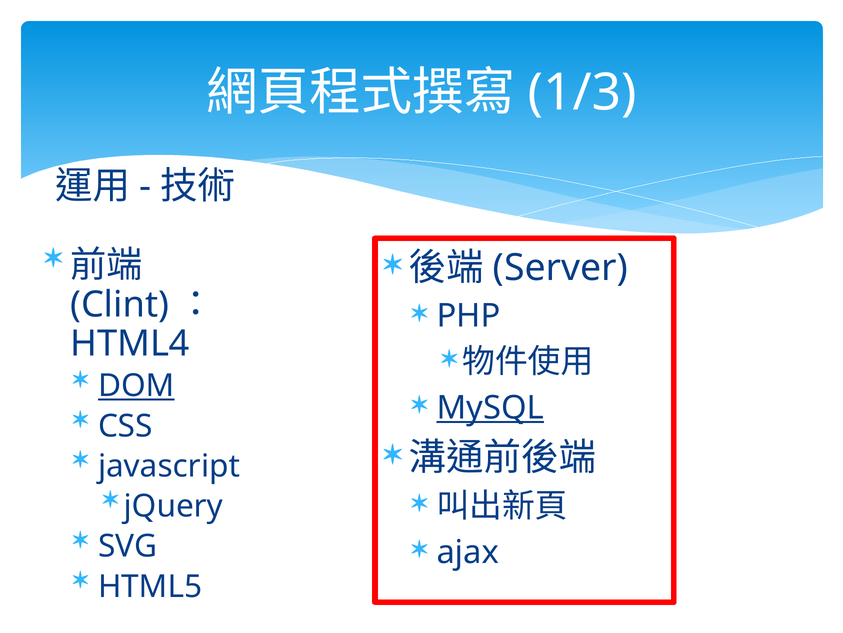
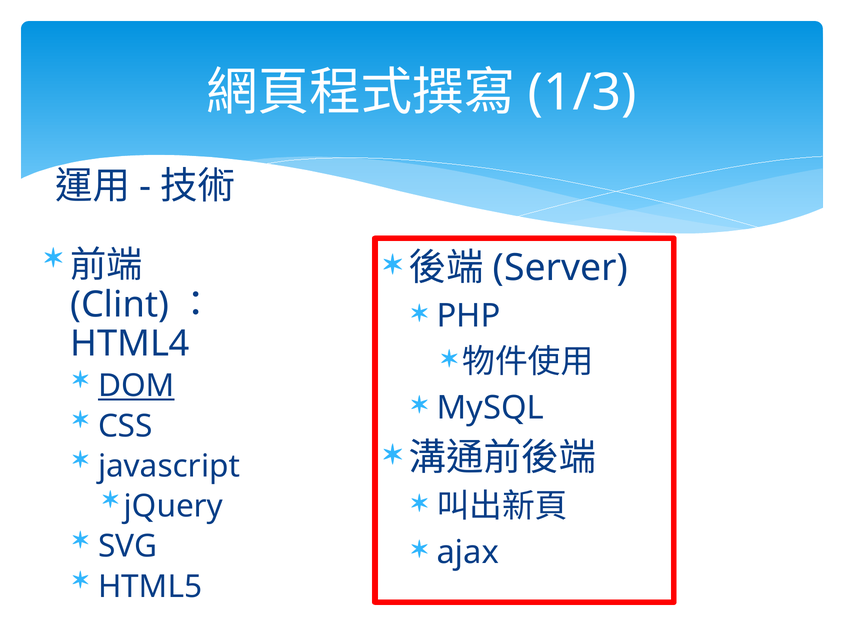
MySQL underline: present -> none
